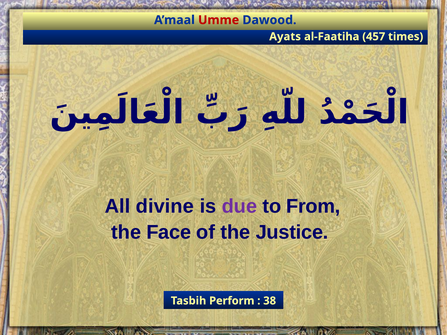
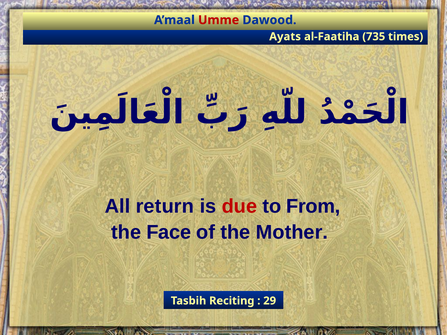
457: 457 -> 735
divine: divine -> return
due colour: purple -> red
Justice: Justice -> Mother
Perform: Perform -> Reciting
38: 38 -> 29
